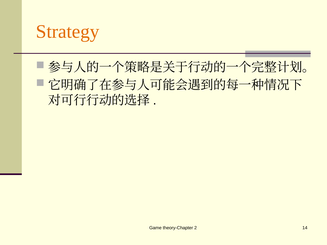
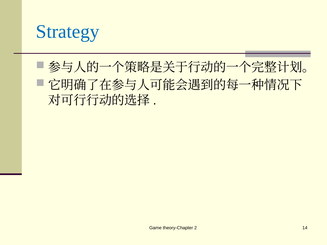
Strategy colour: orange -> blue
